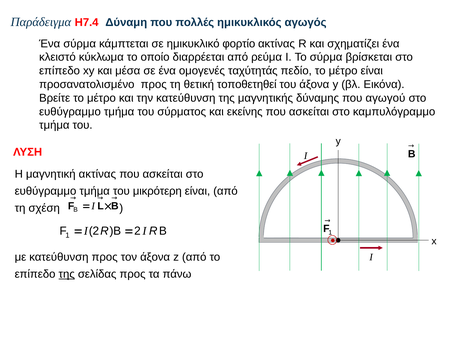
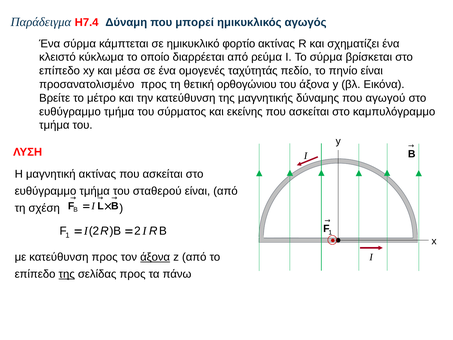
πολλές: πολλές -> μπορεί
πεδίο το μέτρο: μέτρο -> πηνίο
τοποθετηθεί: τοποθετηθεί -> ορθογώνιου
μικρότερη: μικρότερη -> σταθερού
άξονα at (155, 257) underline: none -> present
